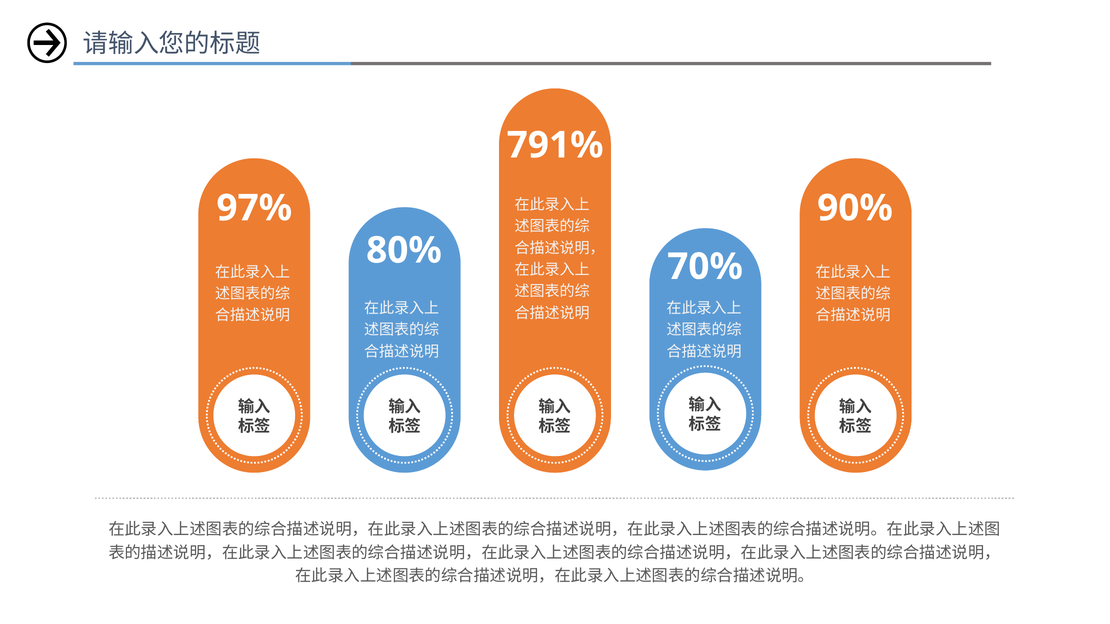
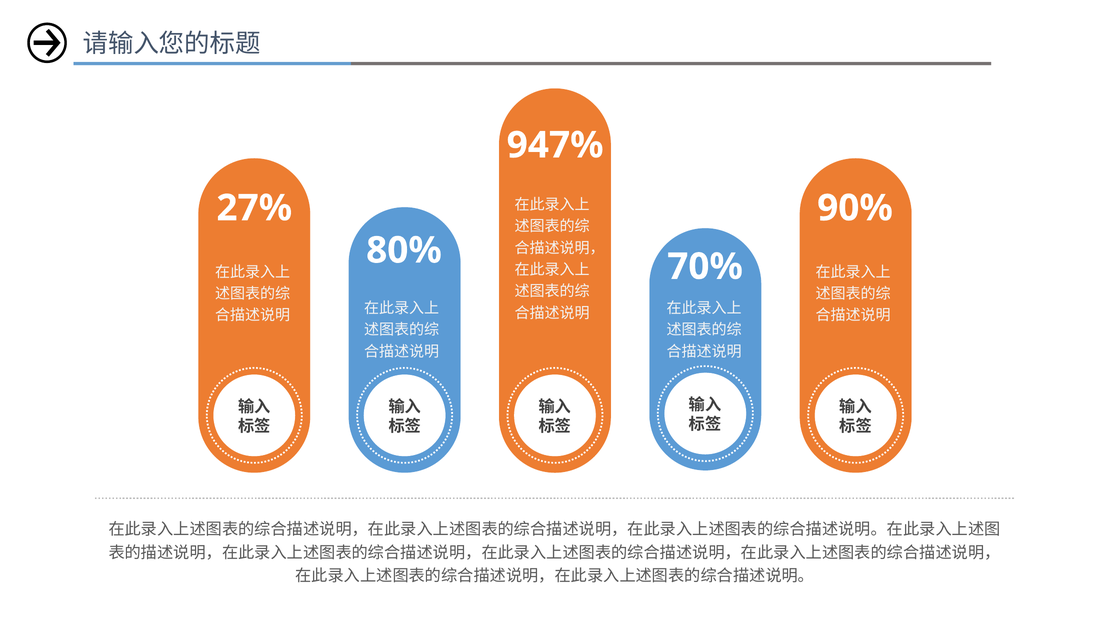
791%: 791% -> 947%
97%: 97% -> 27%
